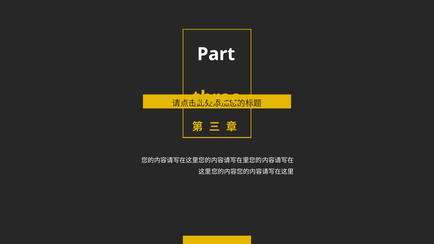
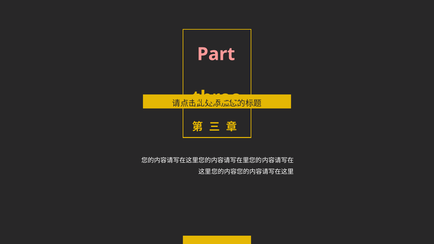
Part colour: white -> pink
